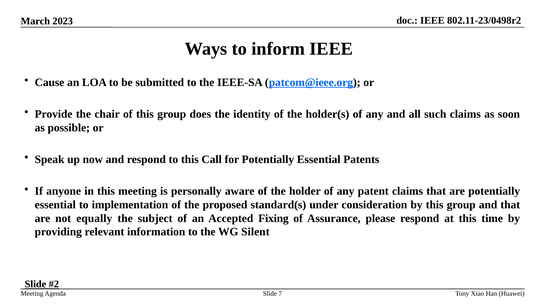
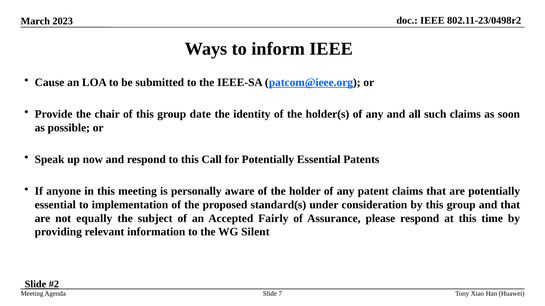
does: does -> date
Fixing: Fixing -> Fairly
